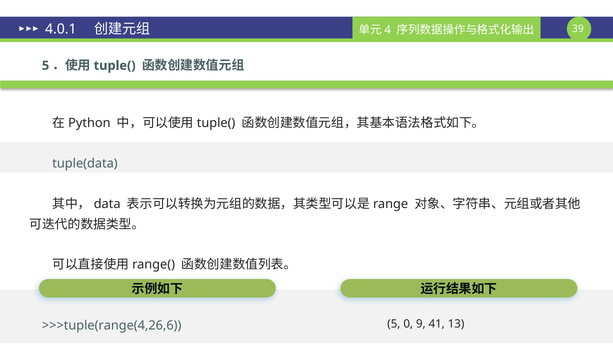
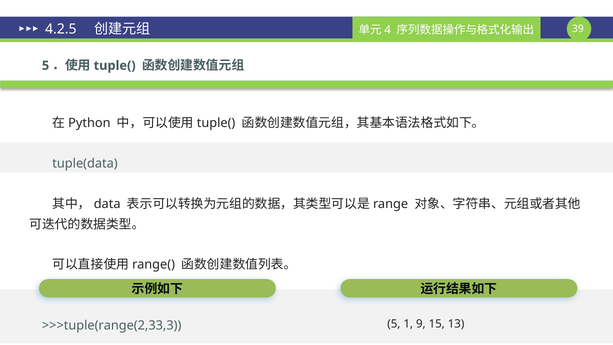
4.0.1: 4.0.1 -> 4.2.5
0: 0 -> 1
41: 41 -> 15
>>>tuple(range(4,26,6: >>>tuple(range(4,26,6 -> >>>tuple(range(2,33,3
